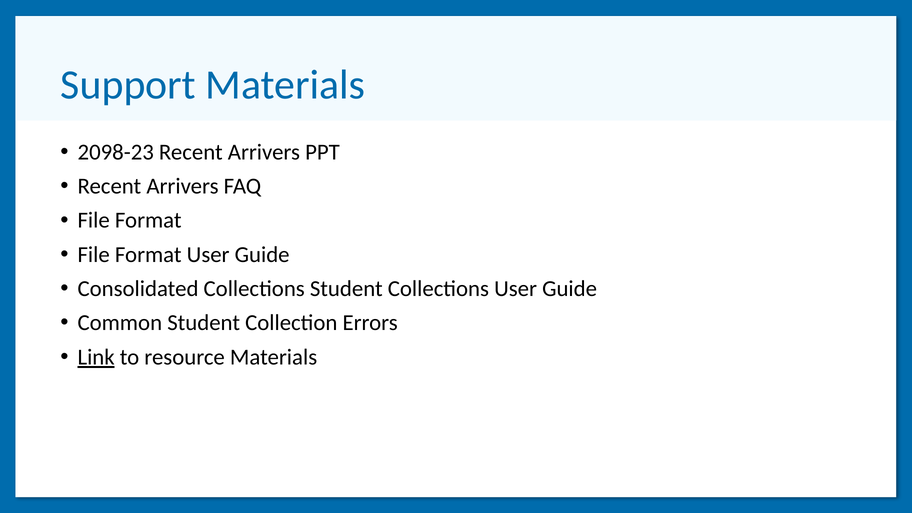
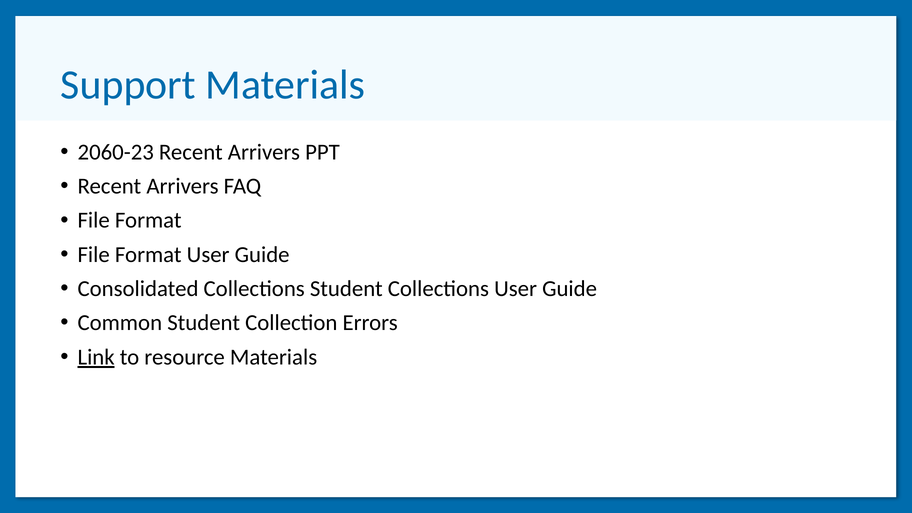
2098-23: 2098-23 -> 2060-23
